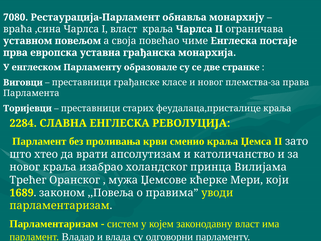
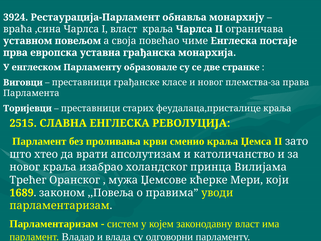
7080: 7080 -> 3924
2284: 2284 -> 2515
